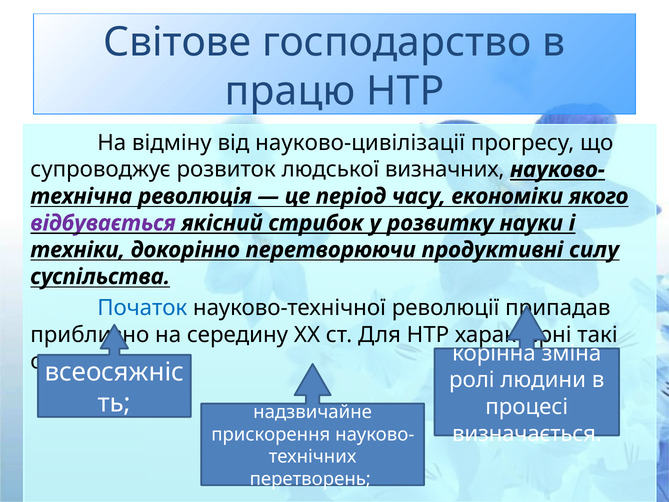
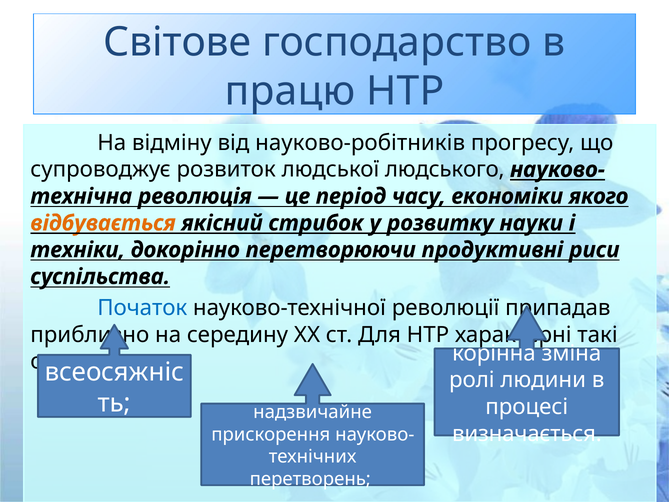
науково-цивілізації: науково-цивілізації -> науково-робітників
визначних: визначних -> людського
відбувається colour: purple -> orange
продуктивні силу: силу -> риси
